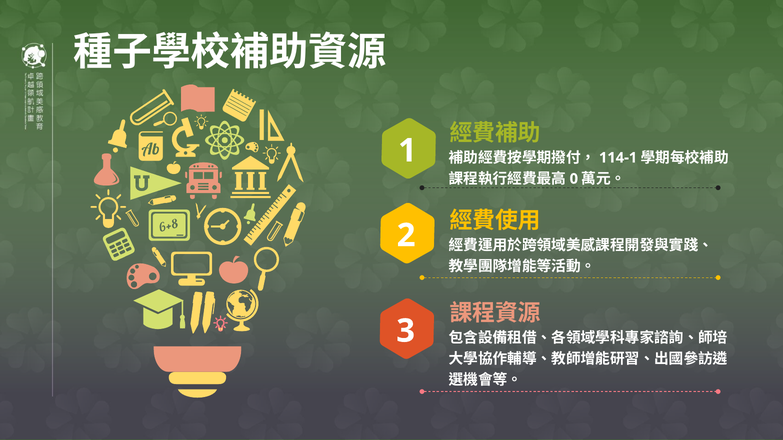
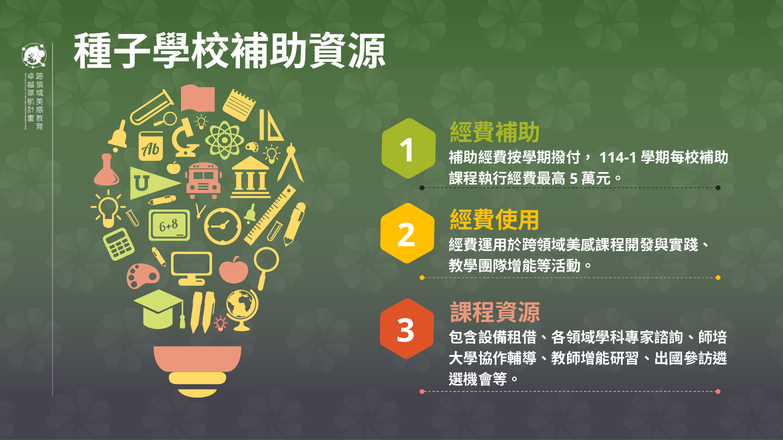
0: 0 -> 5
